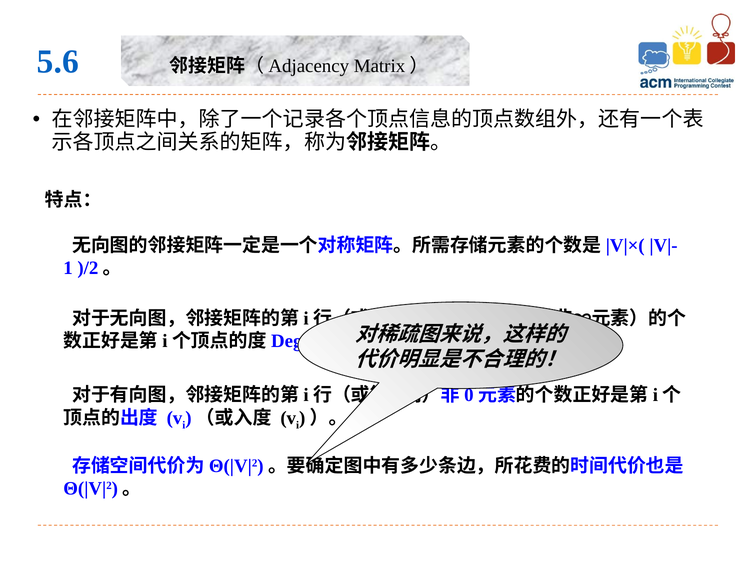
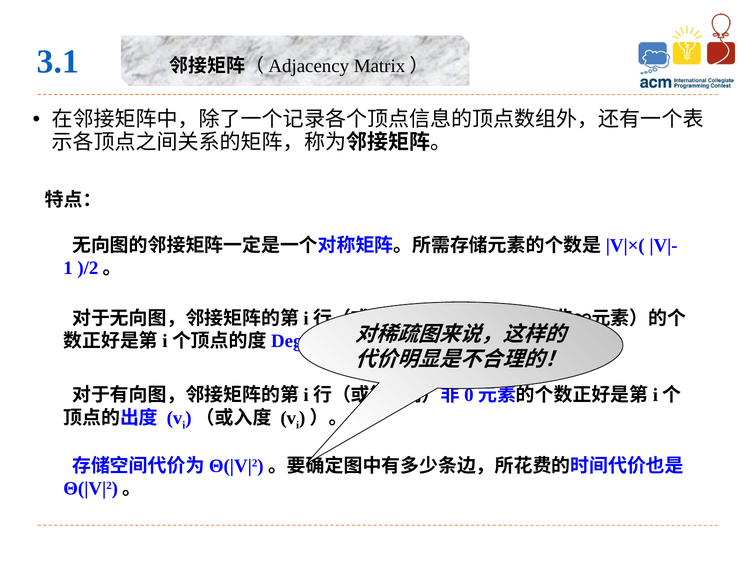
5.6: 5.6 -> 3.1
